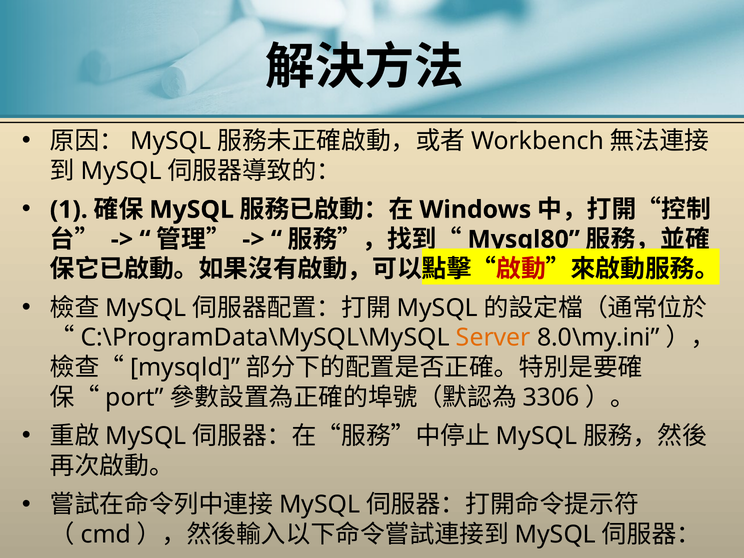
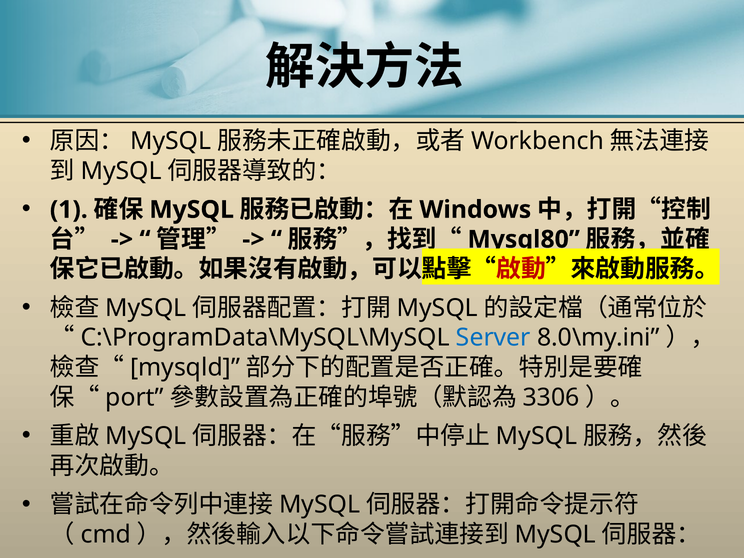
Server colour: orange -> blue
